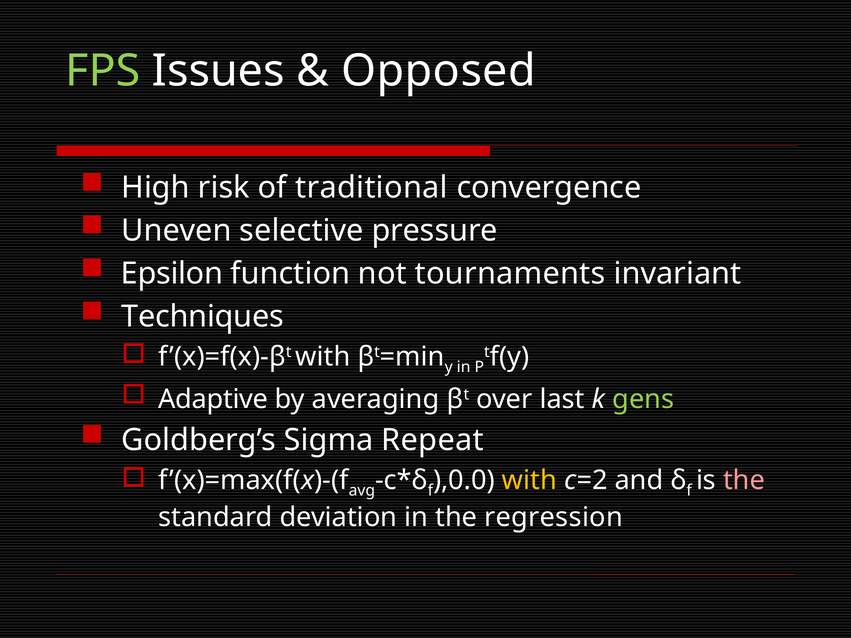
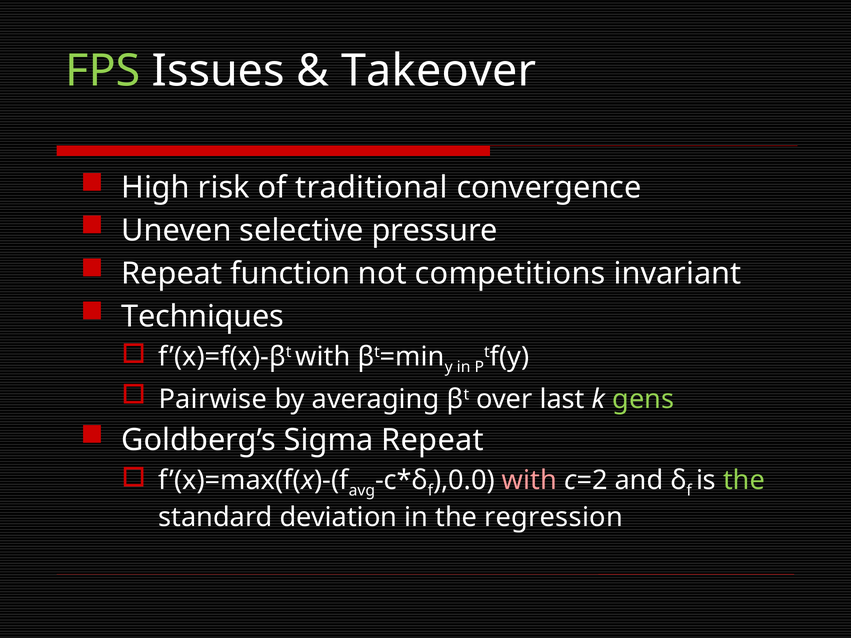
Opposed: Opposed -> Takeover
Epsilon at (172, 274): Epsilon -> Repeat
tournaments: tournaments -> competitions
Adaptive: Adaptive -> Pairwise
with at (529, 480) colour: yellow -> pink
the at (744, 480) colour: pink -> light green
